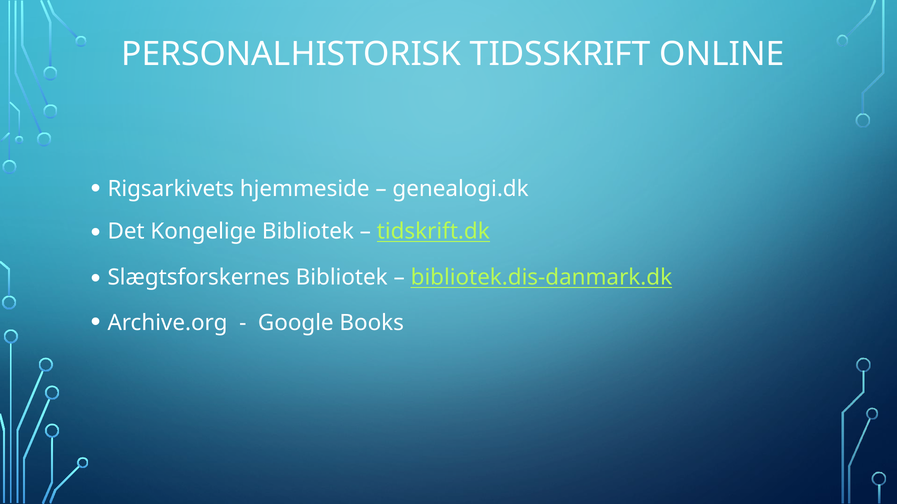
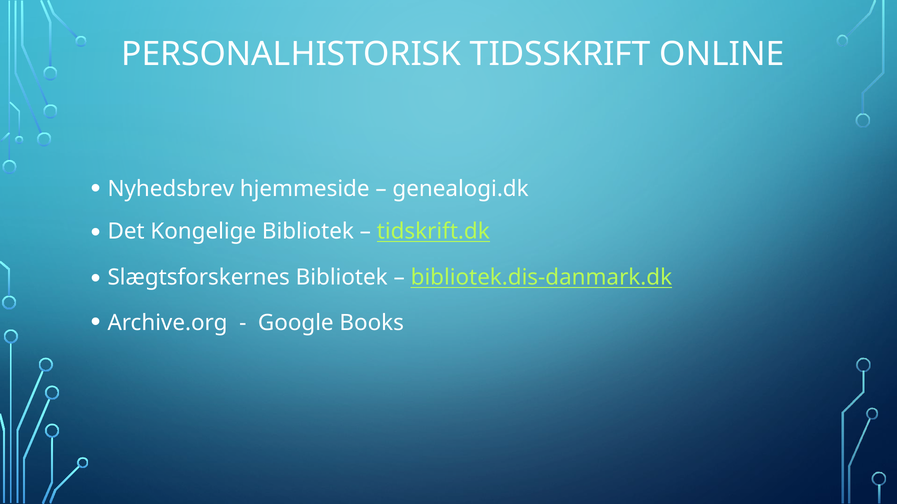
Rigsarkivets: Rigsarkivets -> Nyhedsbrev
